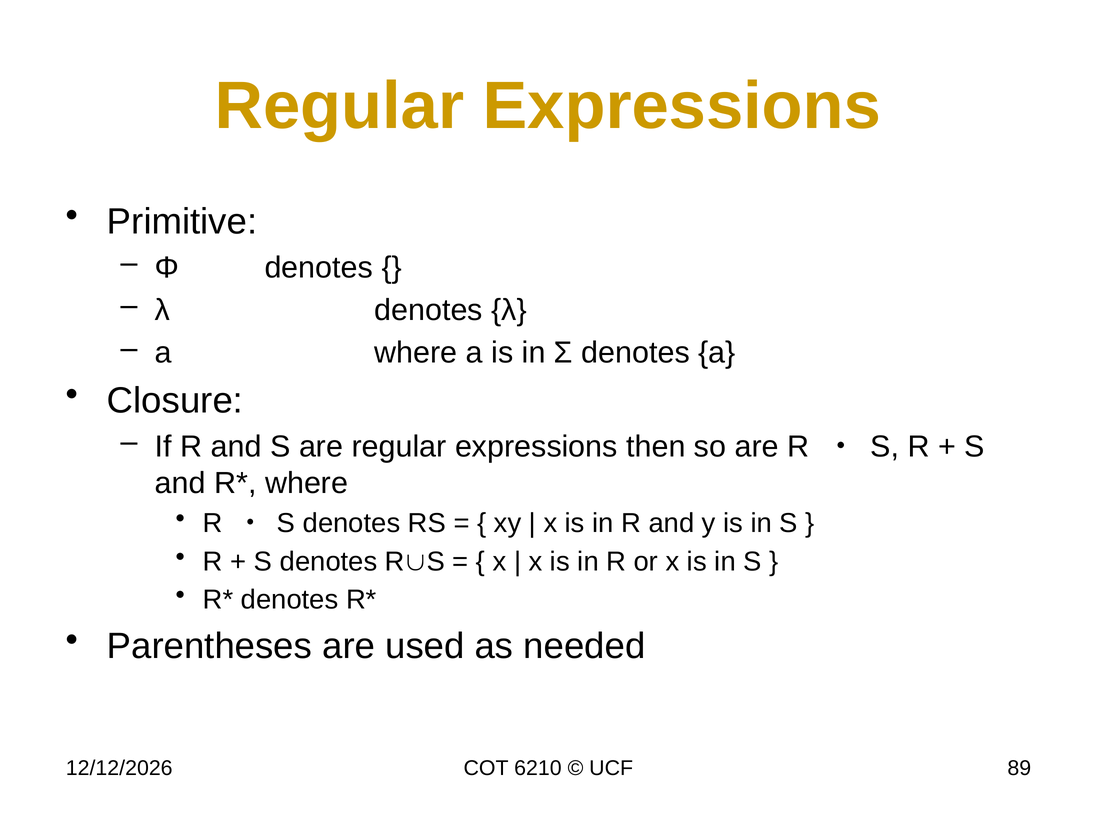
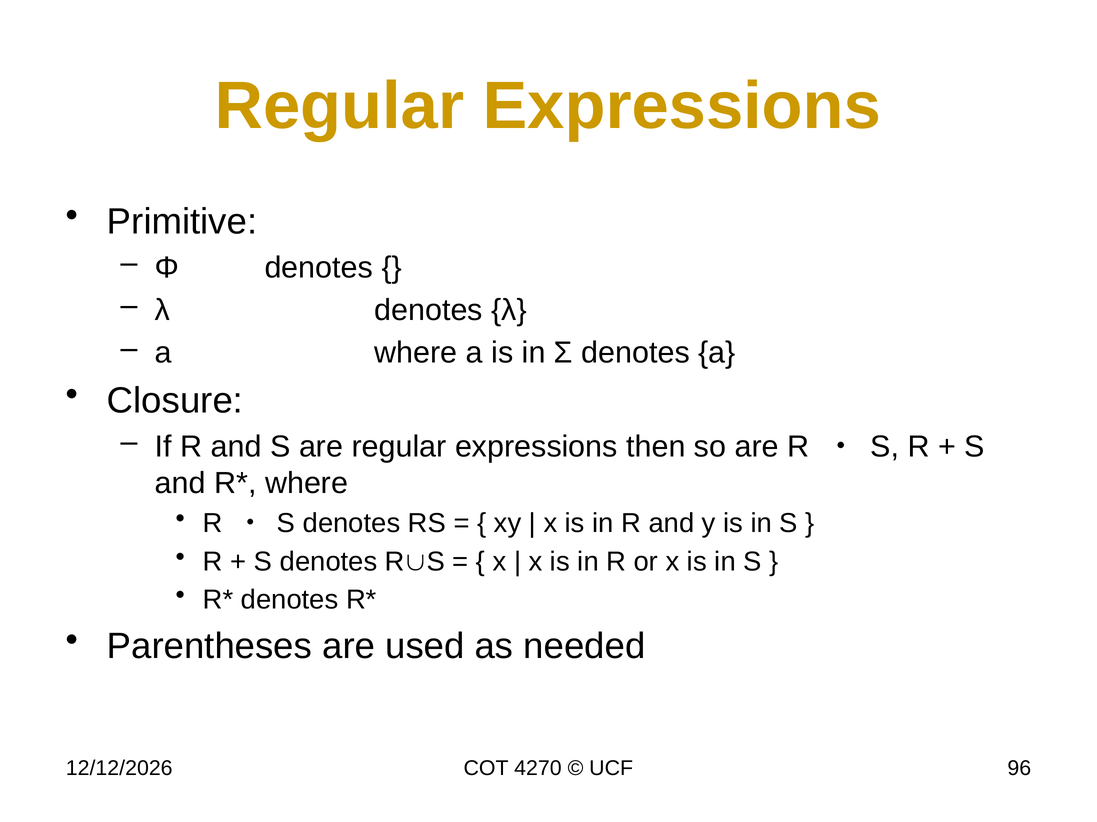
6210: 6210 -> 4270
89: 89 -> 96
